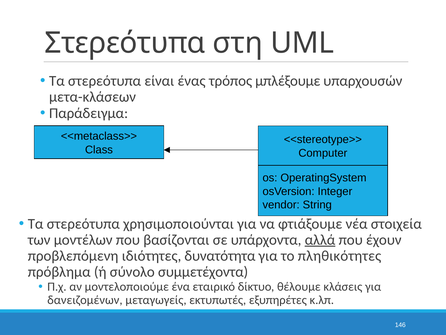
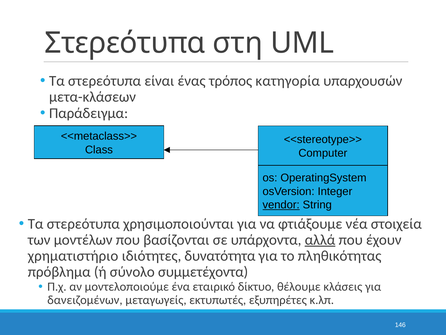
μπλέξουμε: μπλέξουμε -> κατηγορία
vendor underline: none -> present
προβλεπόμενη: προβλεπόμενη -> χρηματιστήριο
πληθικότητες: πληθικότητες -> πληθικότητας
